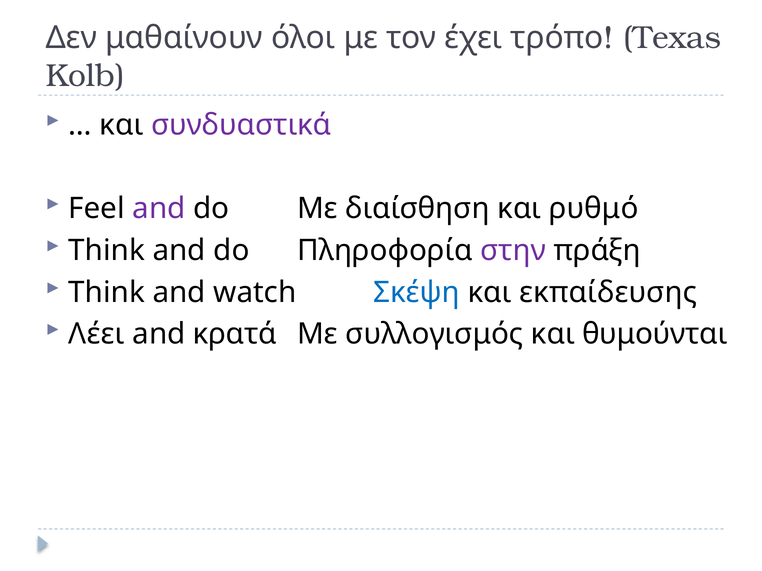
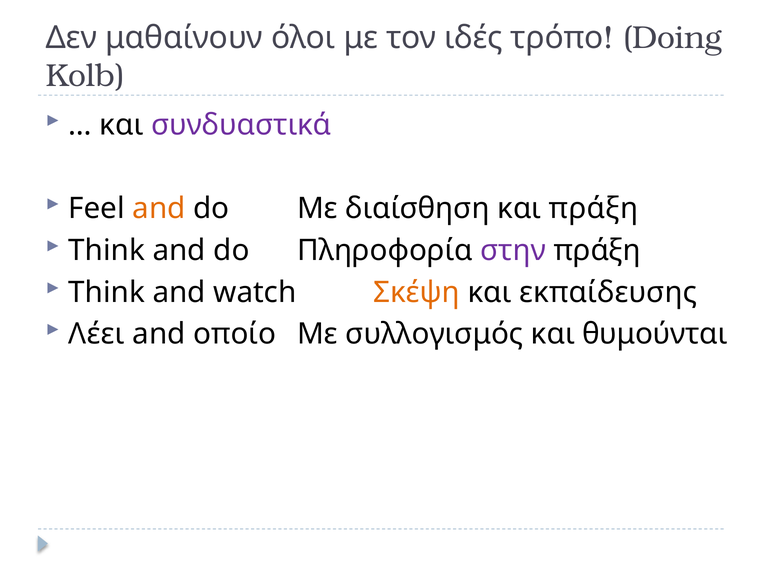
έχει: έχει -> ιδές
Texas: Texas -> Doing
and at (159, 209) colour: purple -> orange
και ρυθμό: ρυθμό -> πράξη
Σκέψη colour: blue -> orange
κρατά: κρατά -> οποίο
